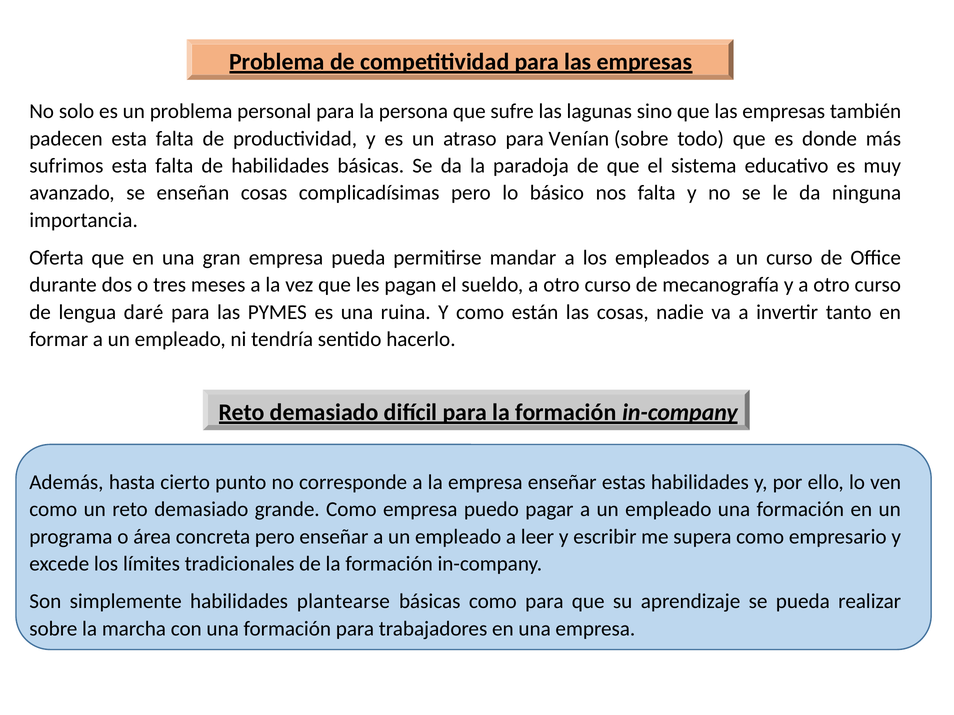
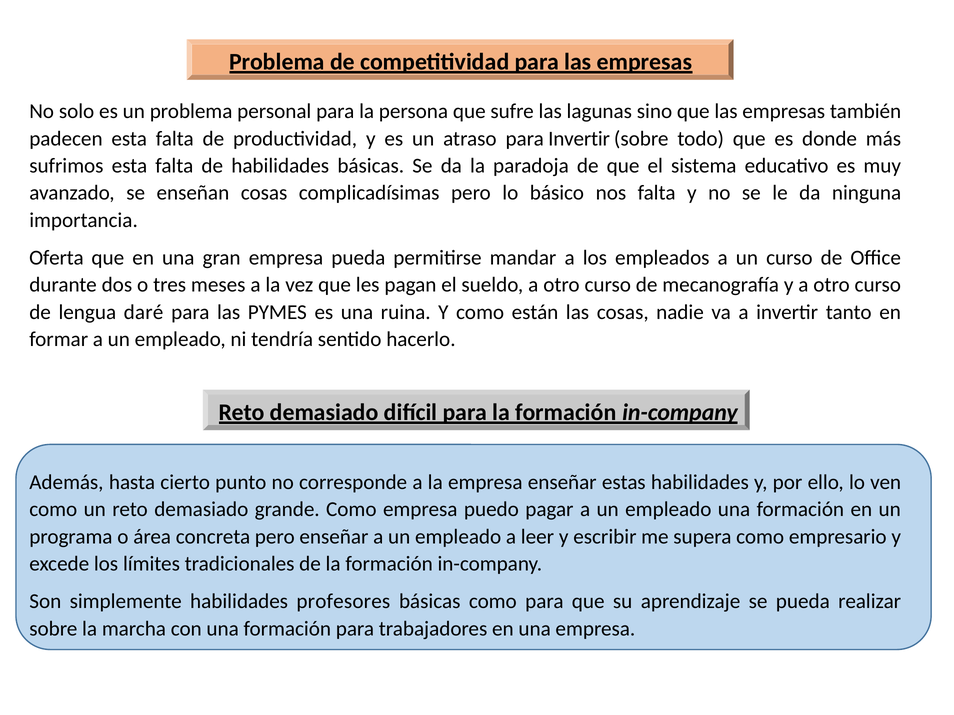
para Venían: Venían -> Invertir
plantearse: plantearse -> profesores
